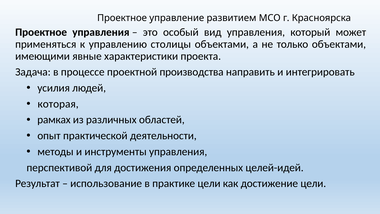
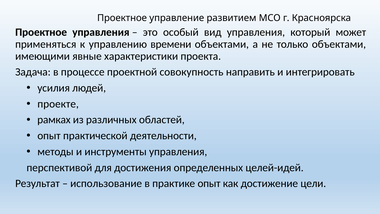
столицы: столицы -> времени
производства: производства -> совокупность
которая: которая -> проекте
практике цели: цели -> опыт
